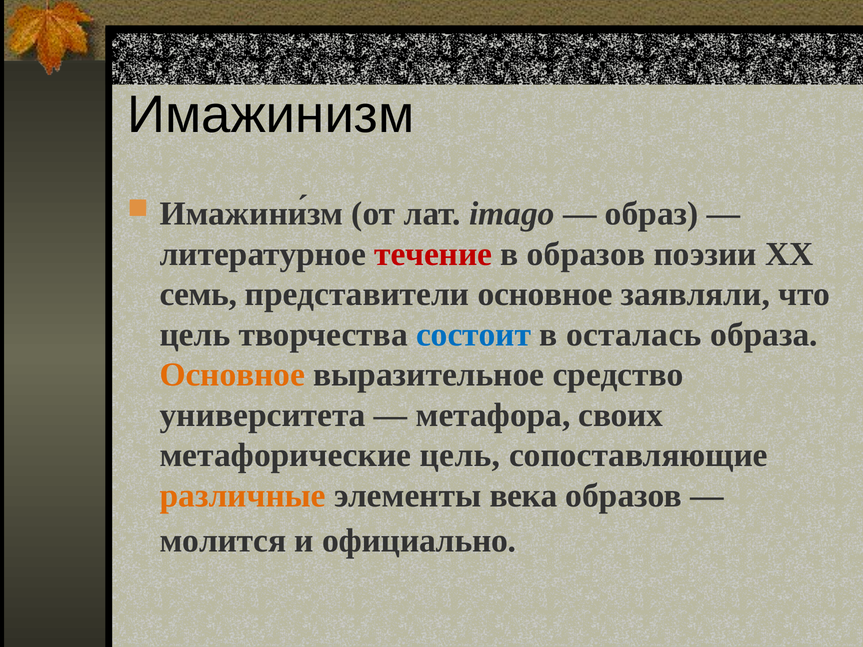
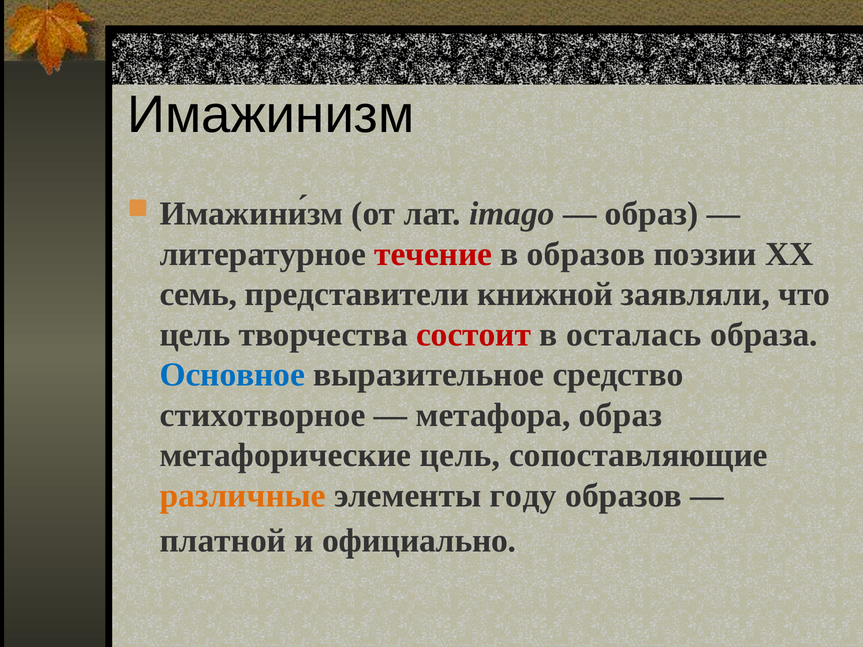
представители основное: основное -> книжной
состоит colour: blue -> red
Основное at (232, 375) colour: orange -> blue
университета: университета -> стихотворное
метафора своих: своих -> образ
века: века -> году
молится: молится -> платной
